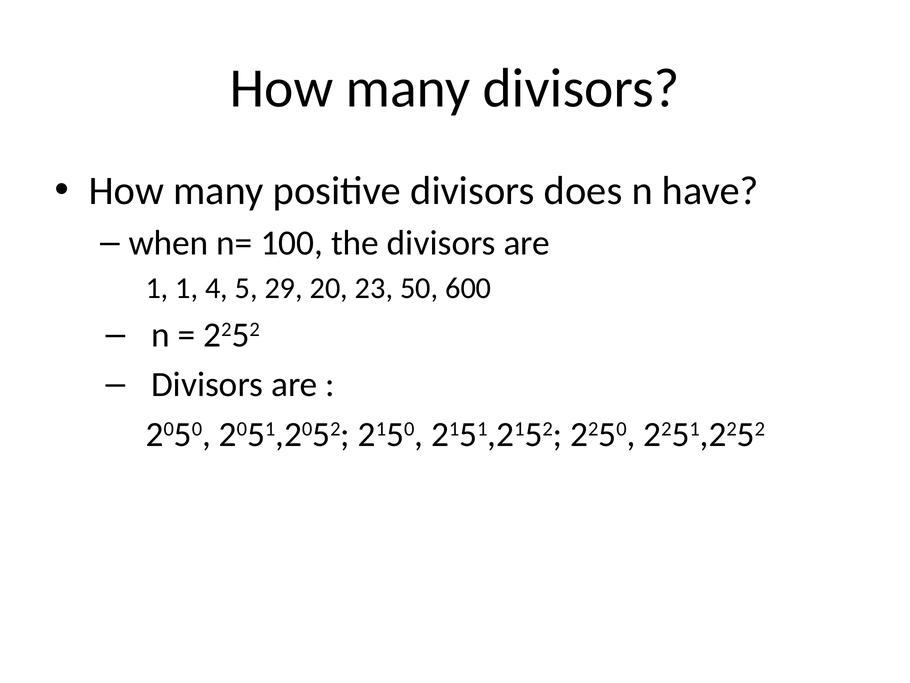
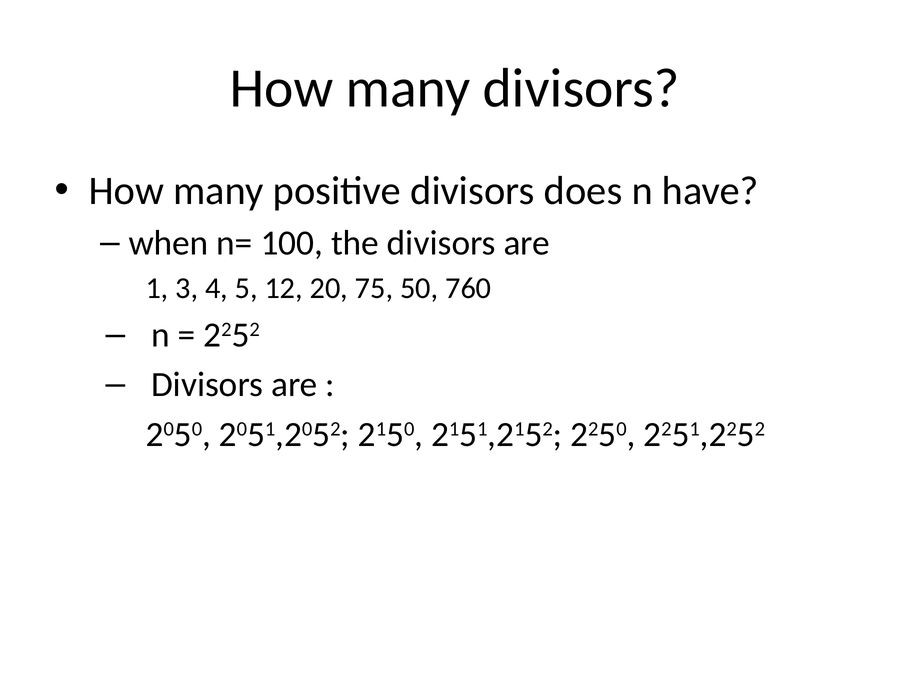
1 1: 1 -> 3
29: 29 -> 12
23: 23 -> 75
600: 600 -> 760
